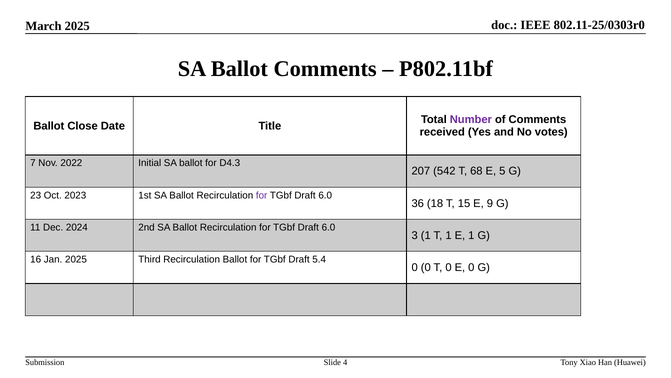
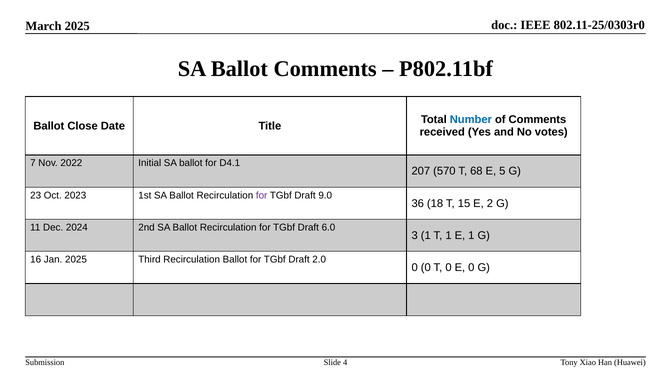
Number colour: purple -> blue
D4.3: D4.3 -> D4.1
542: 542 -> 570
6.0 at (325, 195): 6.0 -> 9.0
9: 9 -> 2
5.4: 5.4 -> 2.0
